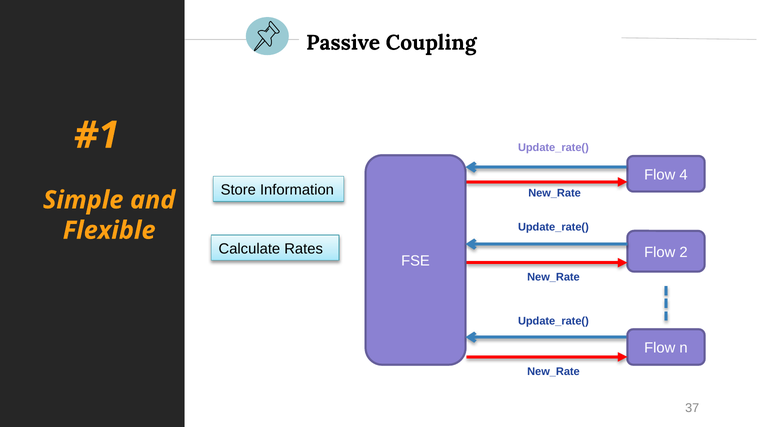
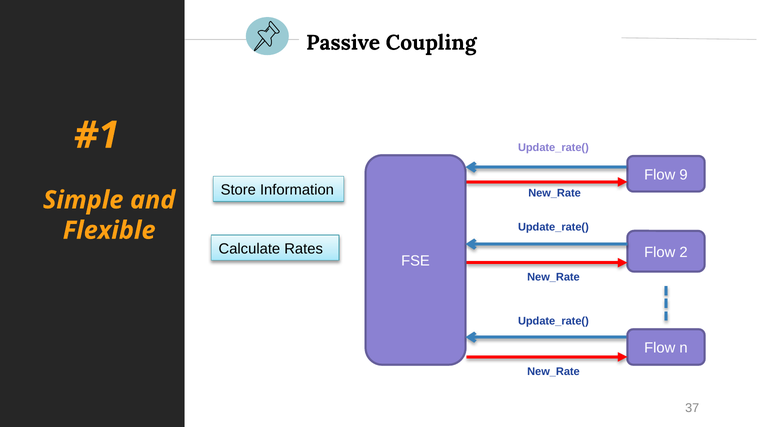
4: 4 -> 9
